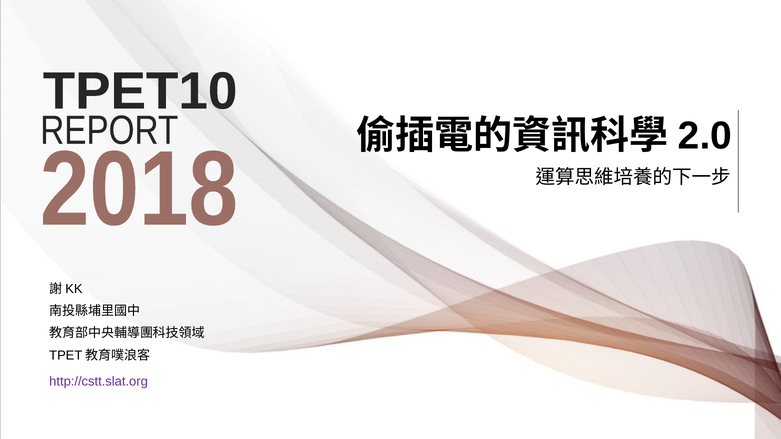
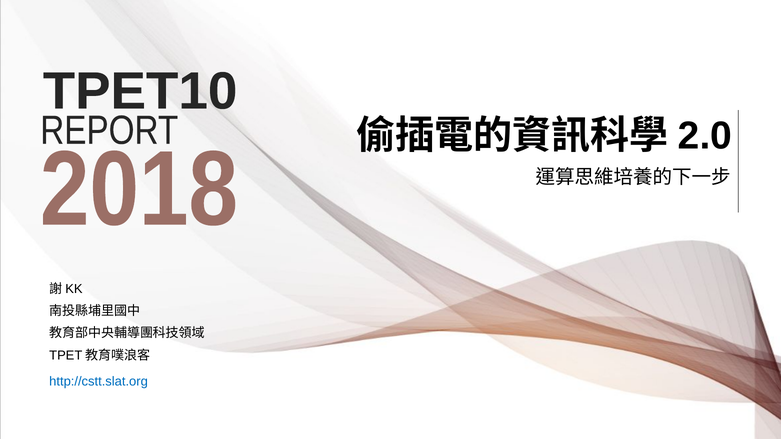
http://cstt.slat.org colour: purple -> blue
